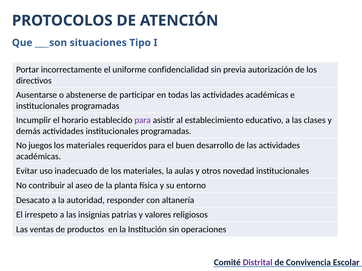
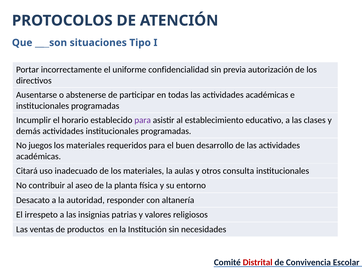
Evitar: Evitar -> Citará
novedad: novedad -> consulta
operaciones: operaciones -> necesidades
Distrital colour: purple -> red
